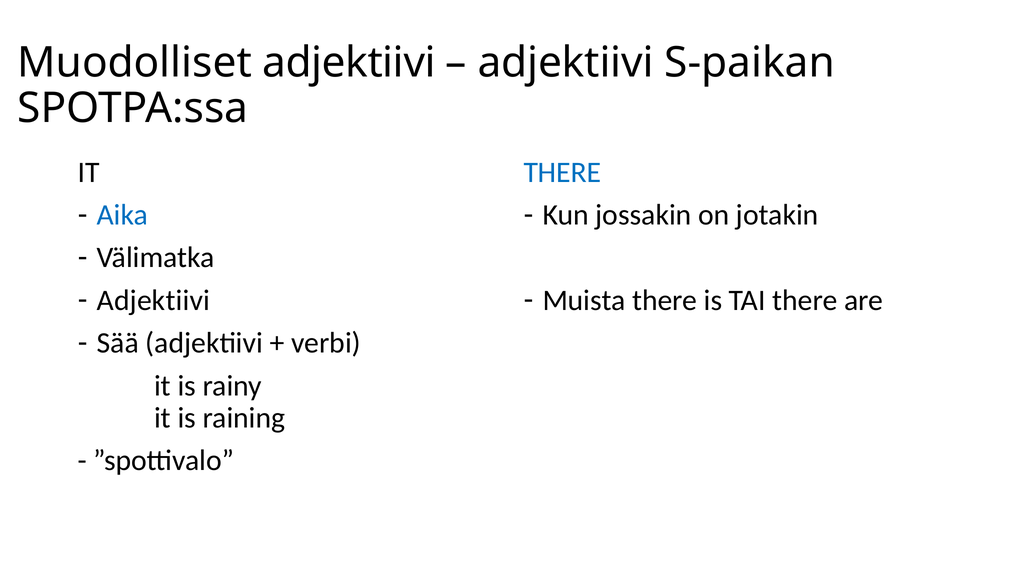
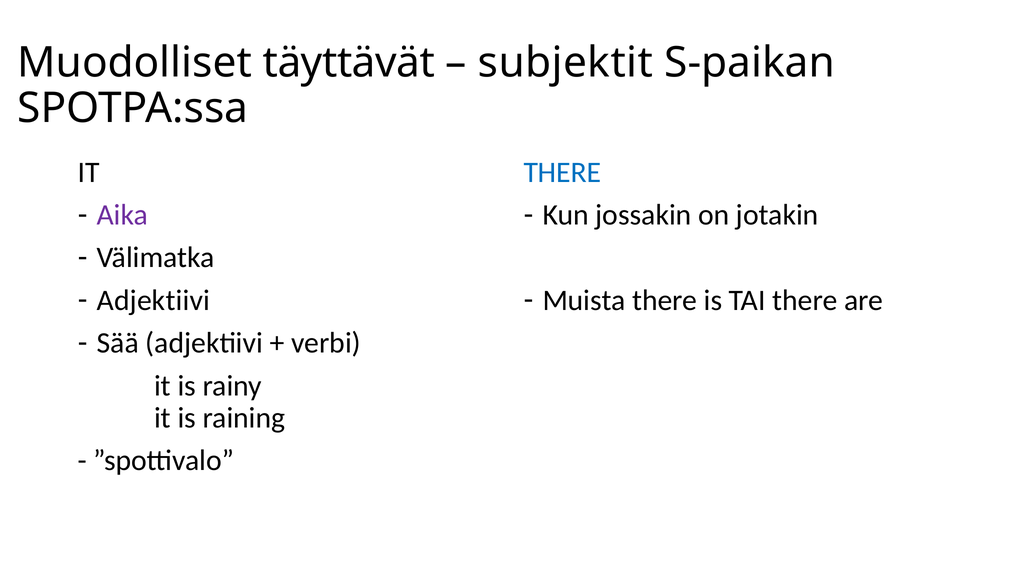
Muodolliset adjektiivi: adjektiivi -> täyttävät
adjektiivi at (566, 63): adjektiivi -> subjektit
Aika colour: blue -> purple
